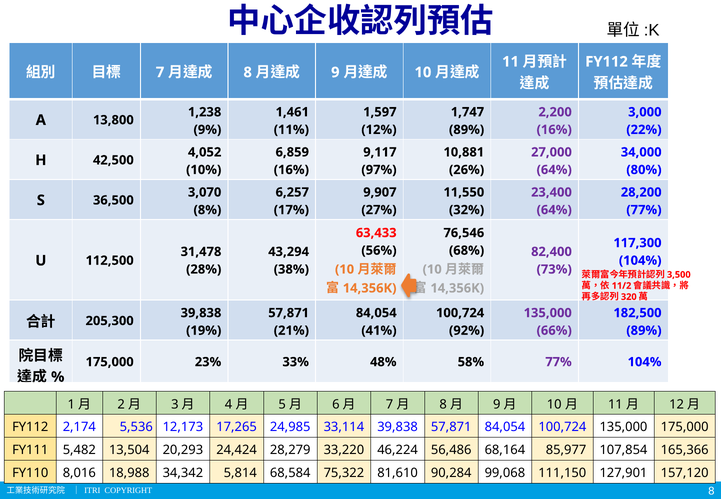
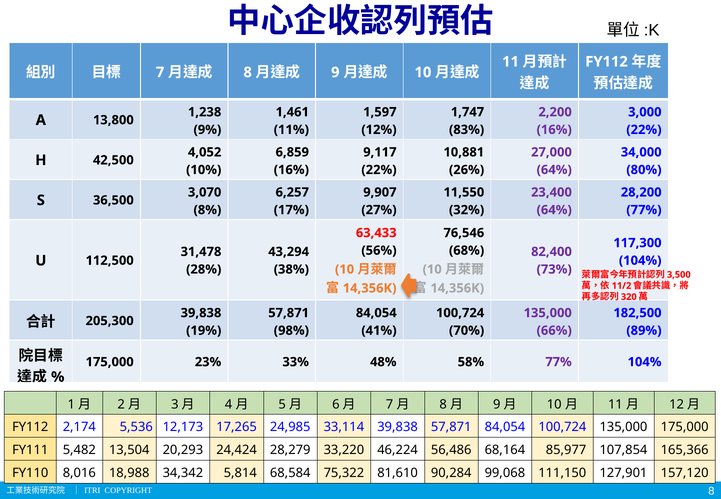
89% at (467, 130): 89% -> 83%
97% at (379, 170): 97% -> 22%
21%: 21% -> 98%
92%: 92% -> 70%
